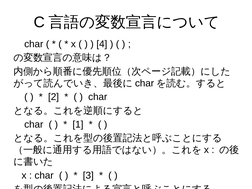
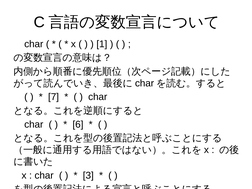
4: 4 -> 1
2: 2 -> 7
1: 1 -> 6
